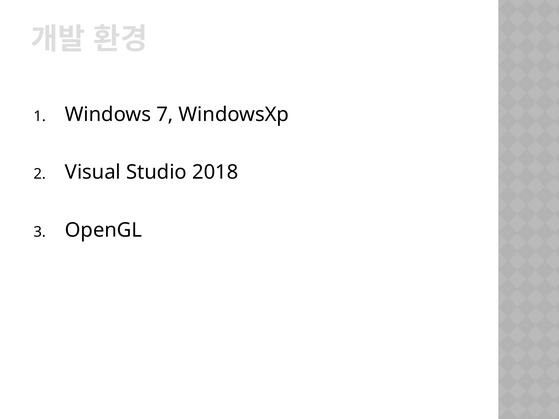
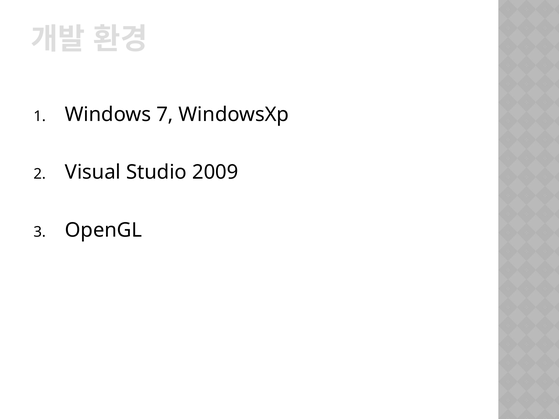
2018: 2018 -> 2009
